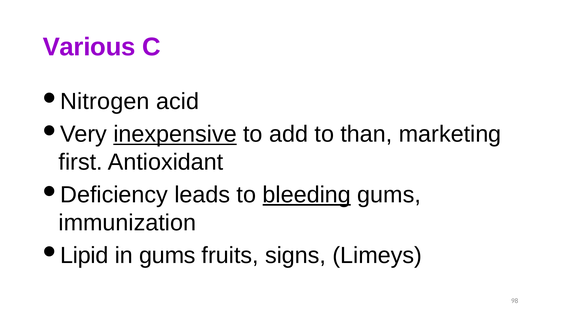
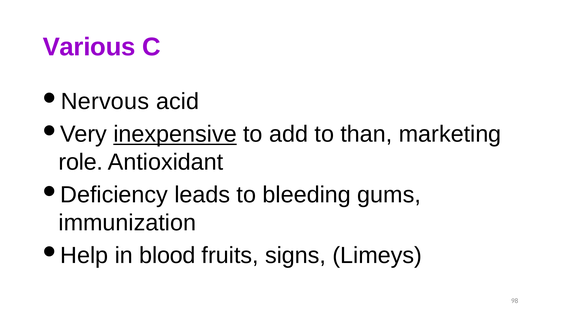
Nitrogen: Nitrogen -> Nervous
first: first -> role
bleeding underline: present -> none
Lipid: Lipid -> Help
in gums: gums -> blood
